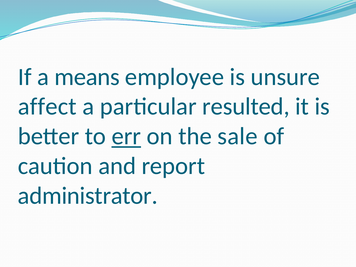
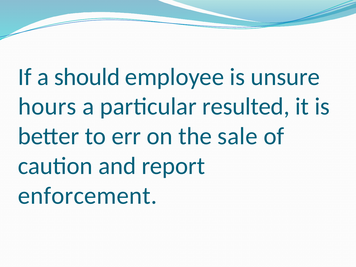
means: means -> should
affect: affect -> hours
err underline: present -> none
administrator: administrator -> enforcement
